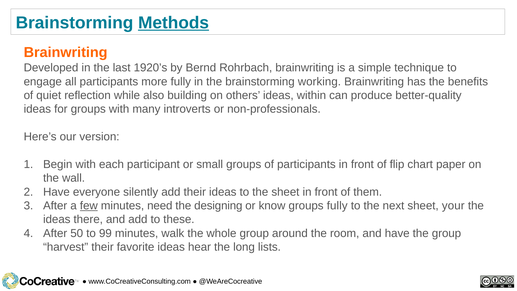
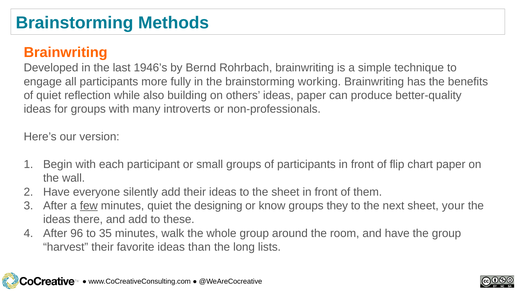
Methods underline: present -> none
1920’s: 1920’s -> 1946’s
ideas within: within -> paper
minutes need: need -> quiet
groups fully: fully -> they
50: 50 -> 96
99: 99 -> 35
hear: hear -> than
